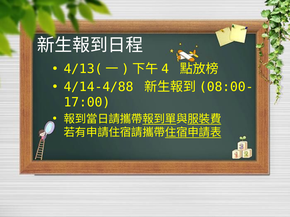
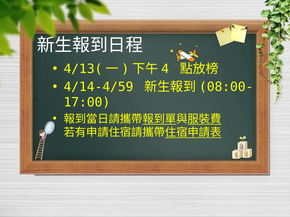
4/14-4/88: 4/14-4/88 -> 4/14-4/59
